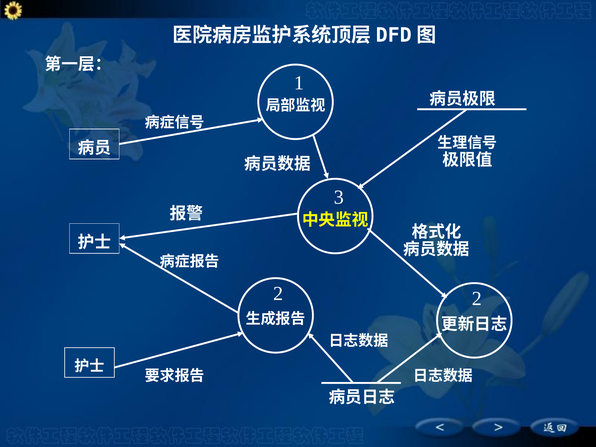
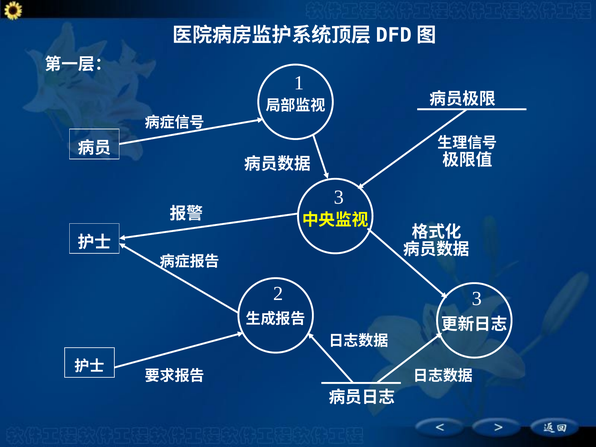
2 2: 2 -> 3
